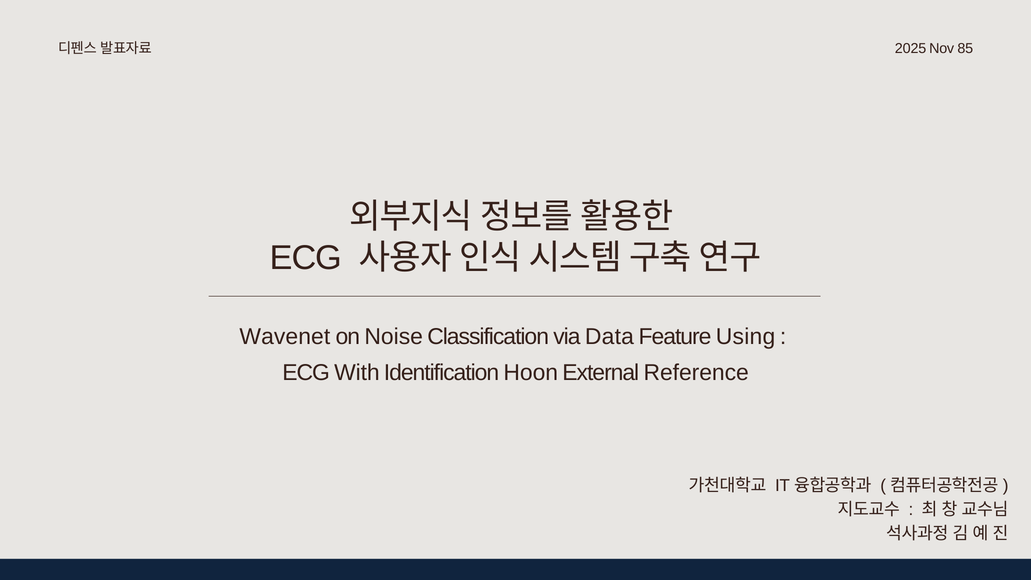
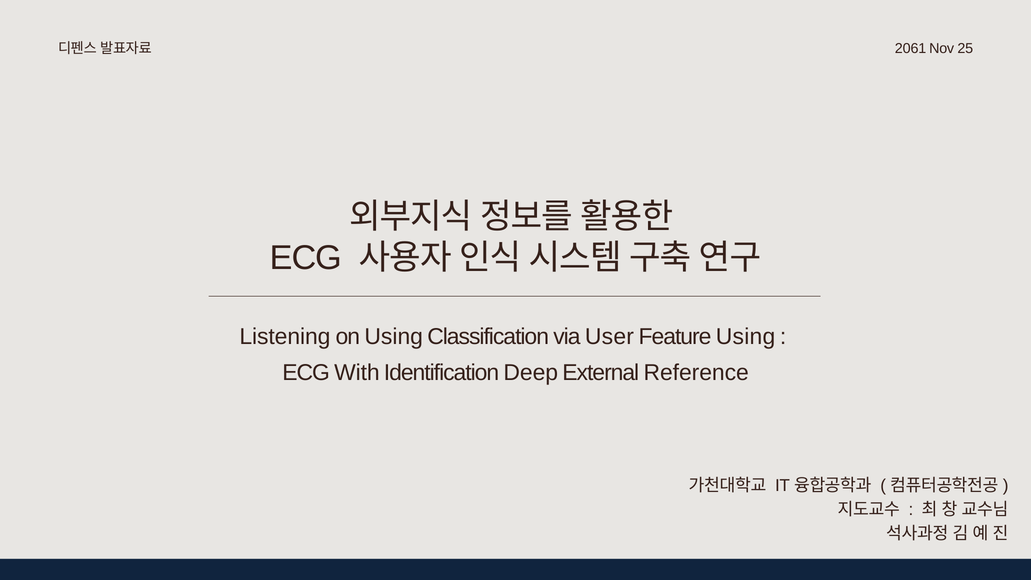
2025: 2025 -> 2061
85: 85 -> 25
Wavenet: Wavenet -> Listening
on Noise: Noise -> Using
Data: Data -> User
Hoon: Hoon -> Deep
